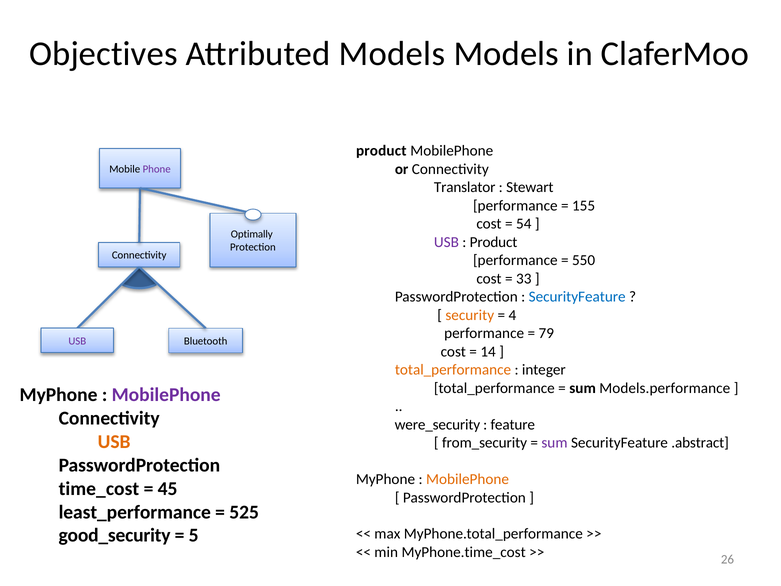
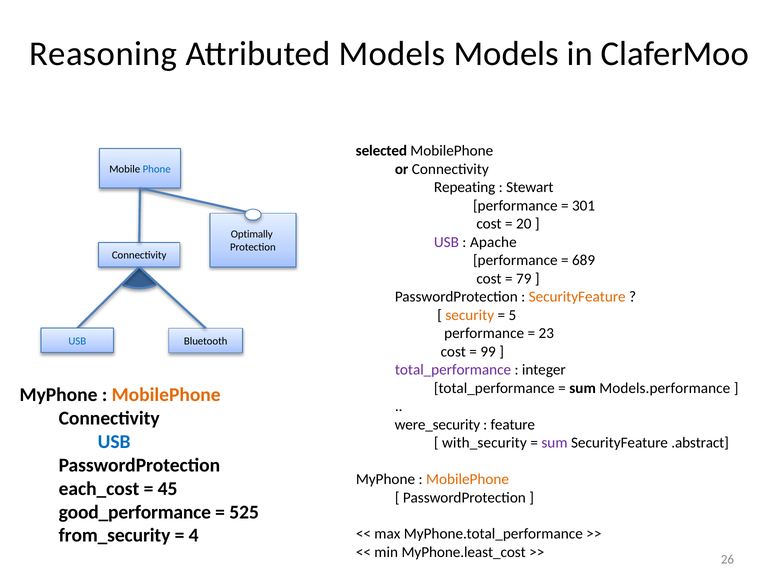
Objectives: Objectives -> Reasoning
product at (381, 151): product -> selected
Phone colour: purple -> blue
Translator: Translator -> Repeating
155: 155 -> 301
54: 54 -> 20
Product at (494, 242): Product -> Apache
550: 550 -> 689
33: 33 -> 79
SecurityFeature at (577, 297) colour: blue -> orange
4: 4 -> 5
79: 79 -> 23
USB at (77, 341) colour: purple -> blue
14: 14 -> 99
total_performance at (453, 370) colour: orange -> purple
MobilePhone at (166, 395) colour: purple -> orange
USB at (114, 442) colour: orange -> blue
from_security: from_security -> with_security
time_cost: time_cost -> each_cost
least_performance: least_performance -> good_performance
good_security: good_security -> from_security
5: 5 -> 4
MyPhone.time_cost: MyPhone.time_cost -> MyPhone.least_cost
